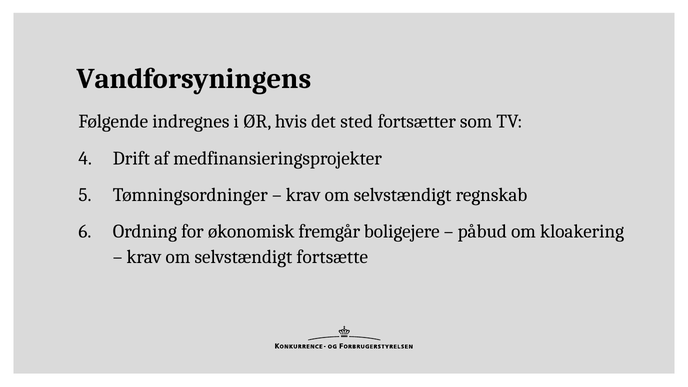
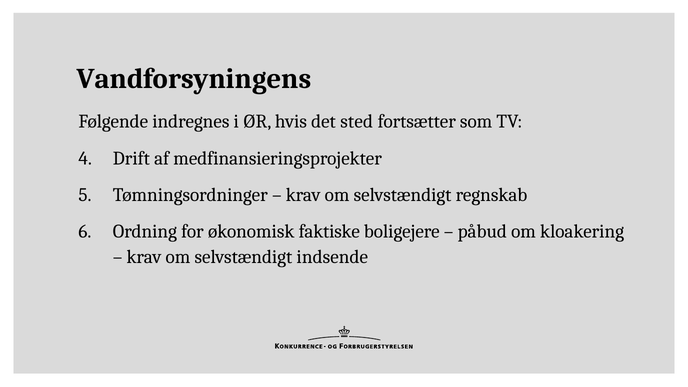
fremgår: fremgår -> faktiske
fortsætte: fortsætte -> indsende
